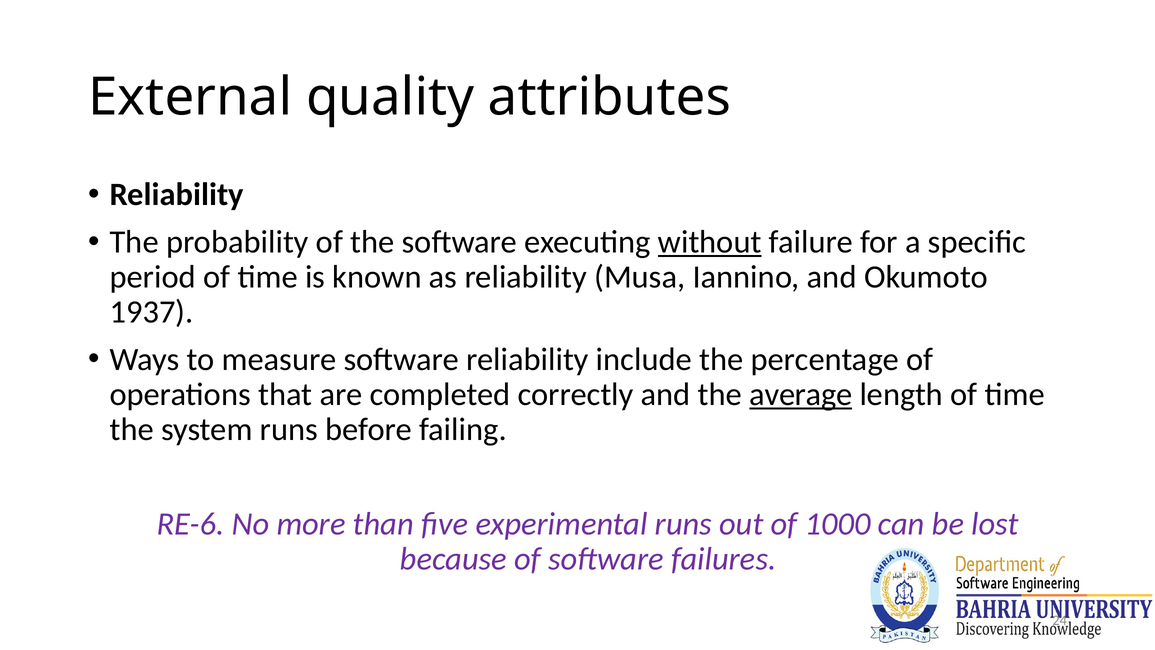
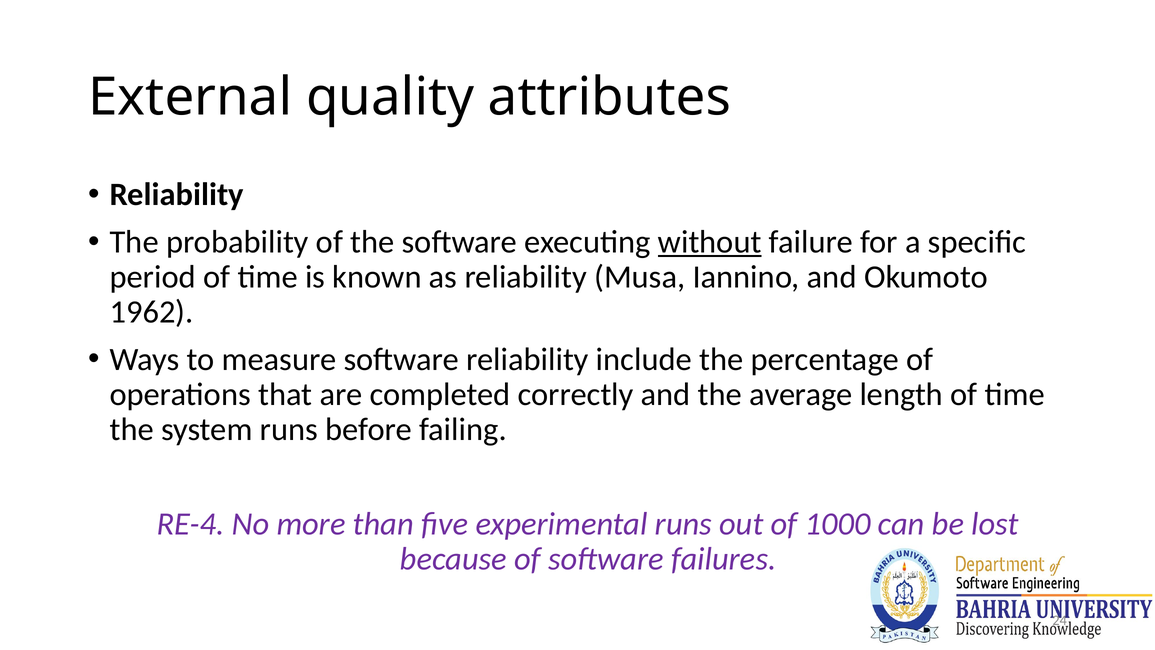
1937: 1937 -> 1962
average underline: present -> none
RE-6: RE-6 -> RE-4
